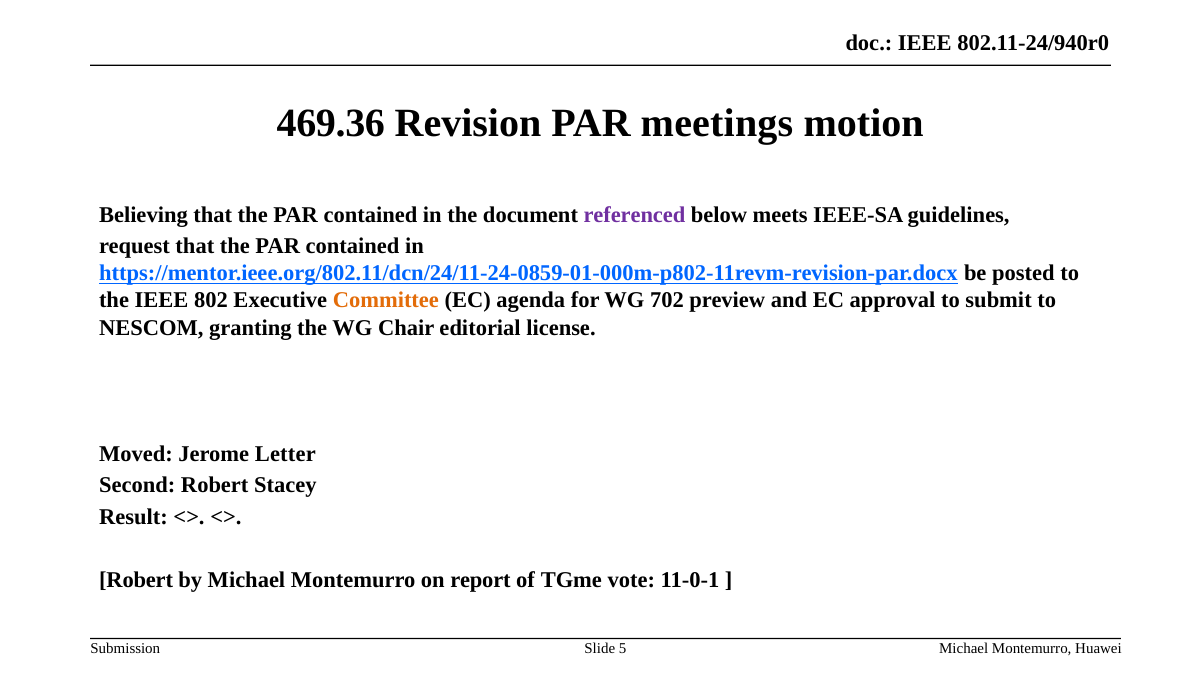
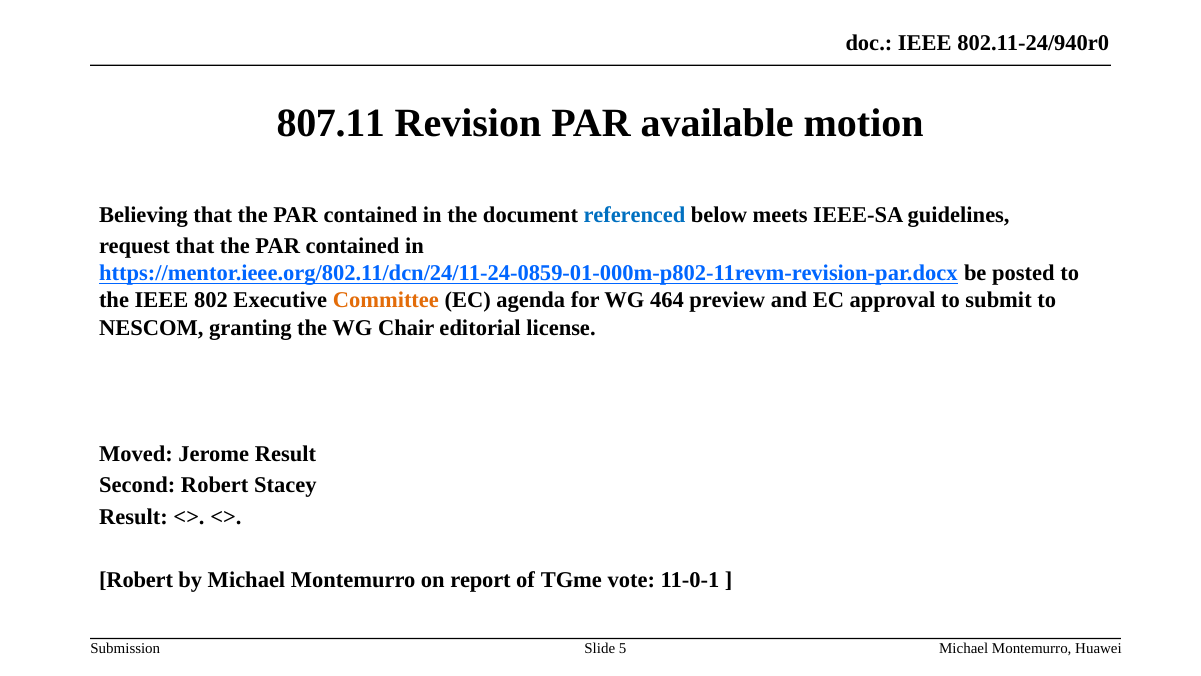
469.36: 469.36 -> 807.11
meetings: meetings -> available
referenced colour: purple -> blue
702: 702 -> 464
Jerome Letter: Letter -> Result
